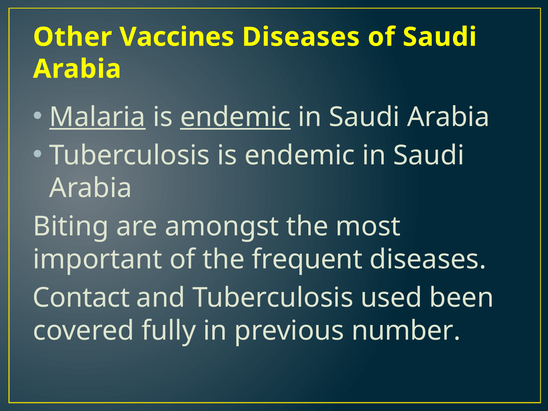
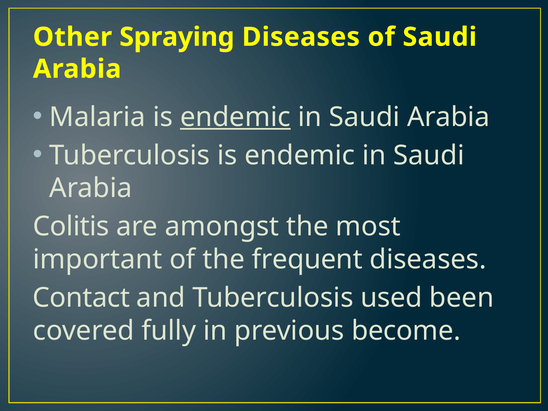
Vaccines: Vaccines -> Spraying
Malaria underline: present -> none
Biting: Biting -> Colitis
number: number -> become
